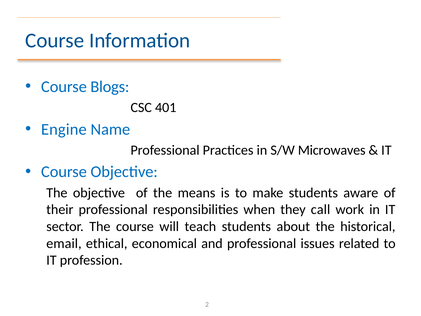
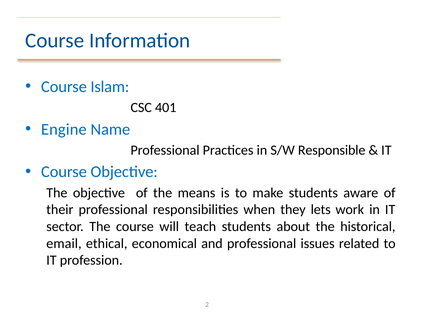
Blogs: Blogs -> Islam
Microwaves: Microwaves -> Responsible
call: call -> lets
